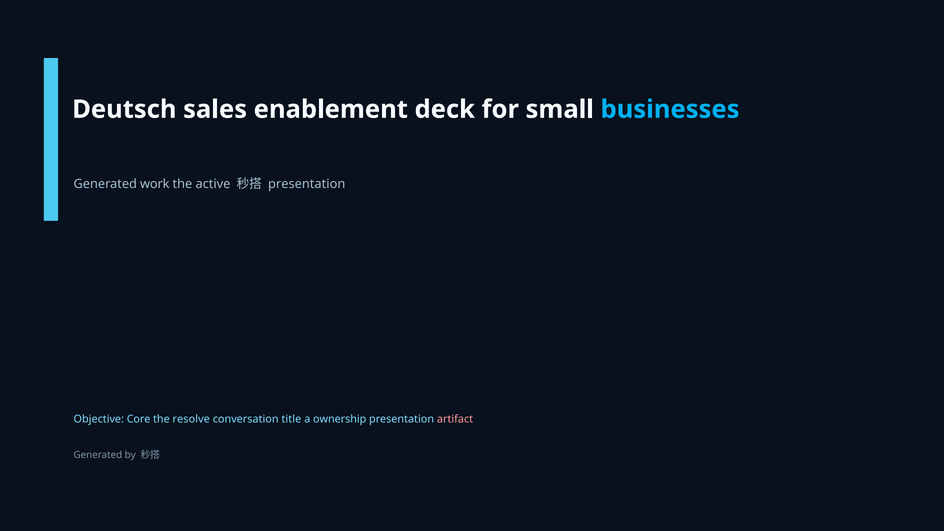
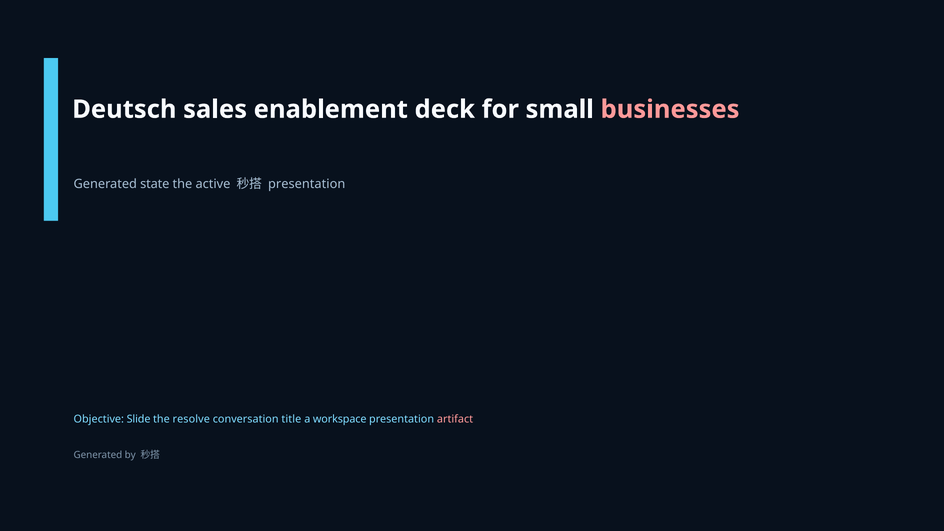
businesses colour: light blue -> pink
work: work -> state
Core: Core -> Slide
ownership: ownership -> workspace
